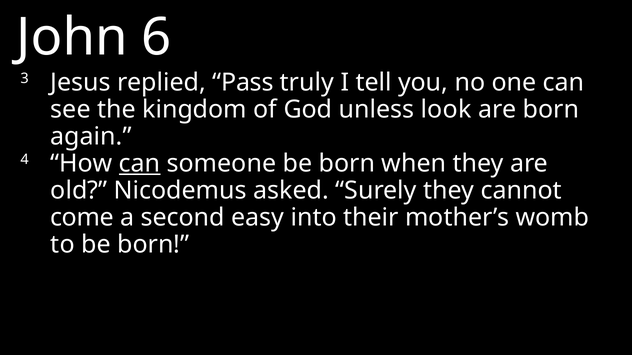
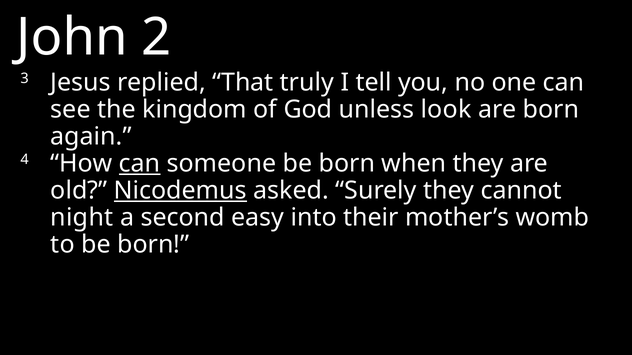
6: 6 -> 2
Pass: Pass -> That
Nicodemus underline: none -> present
come: come -> night
